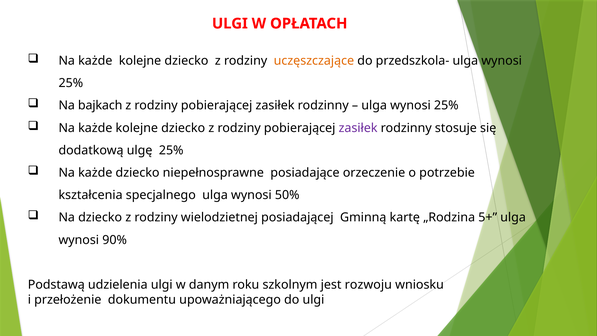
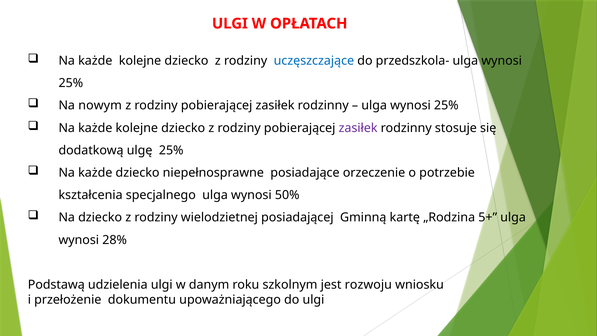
uczęszczające colour: orange -> blue
bajkach: bajkach -> nowym
90%: 90% -> 28%
